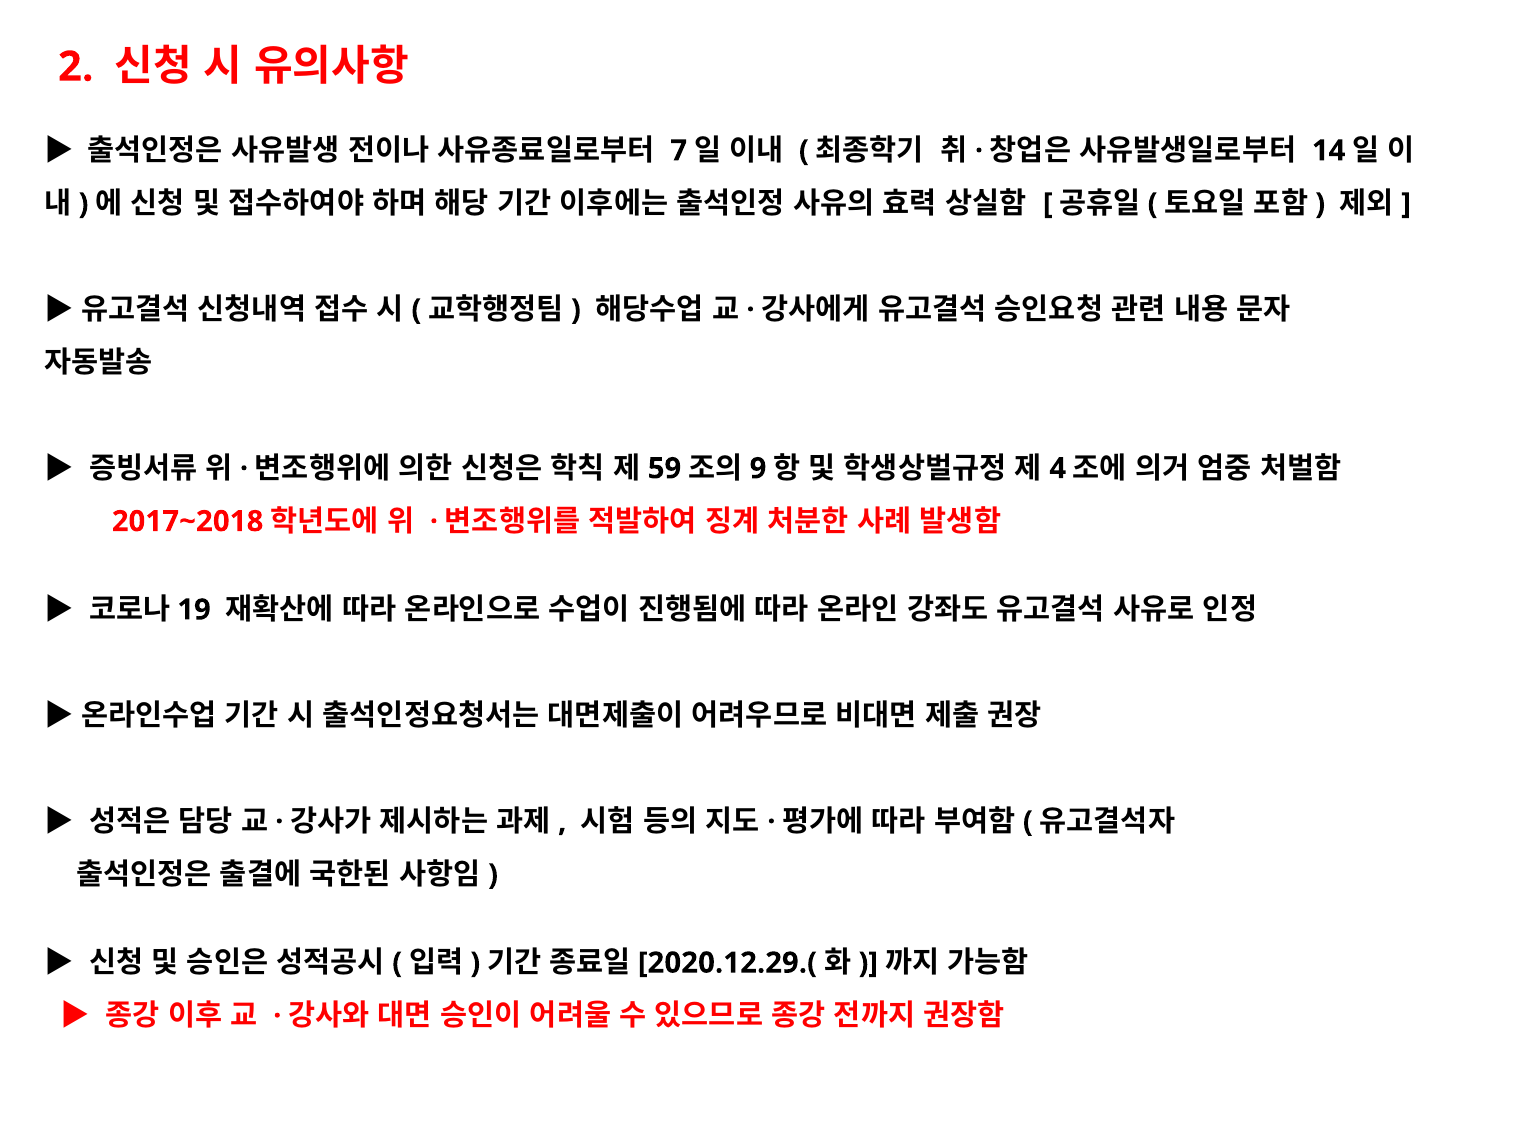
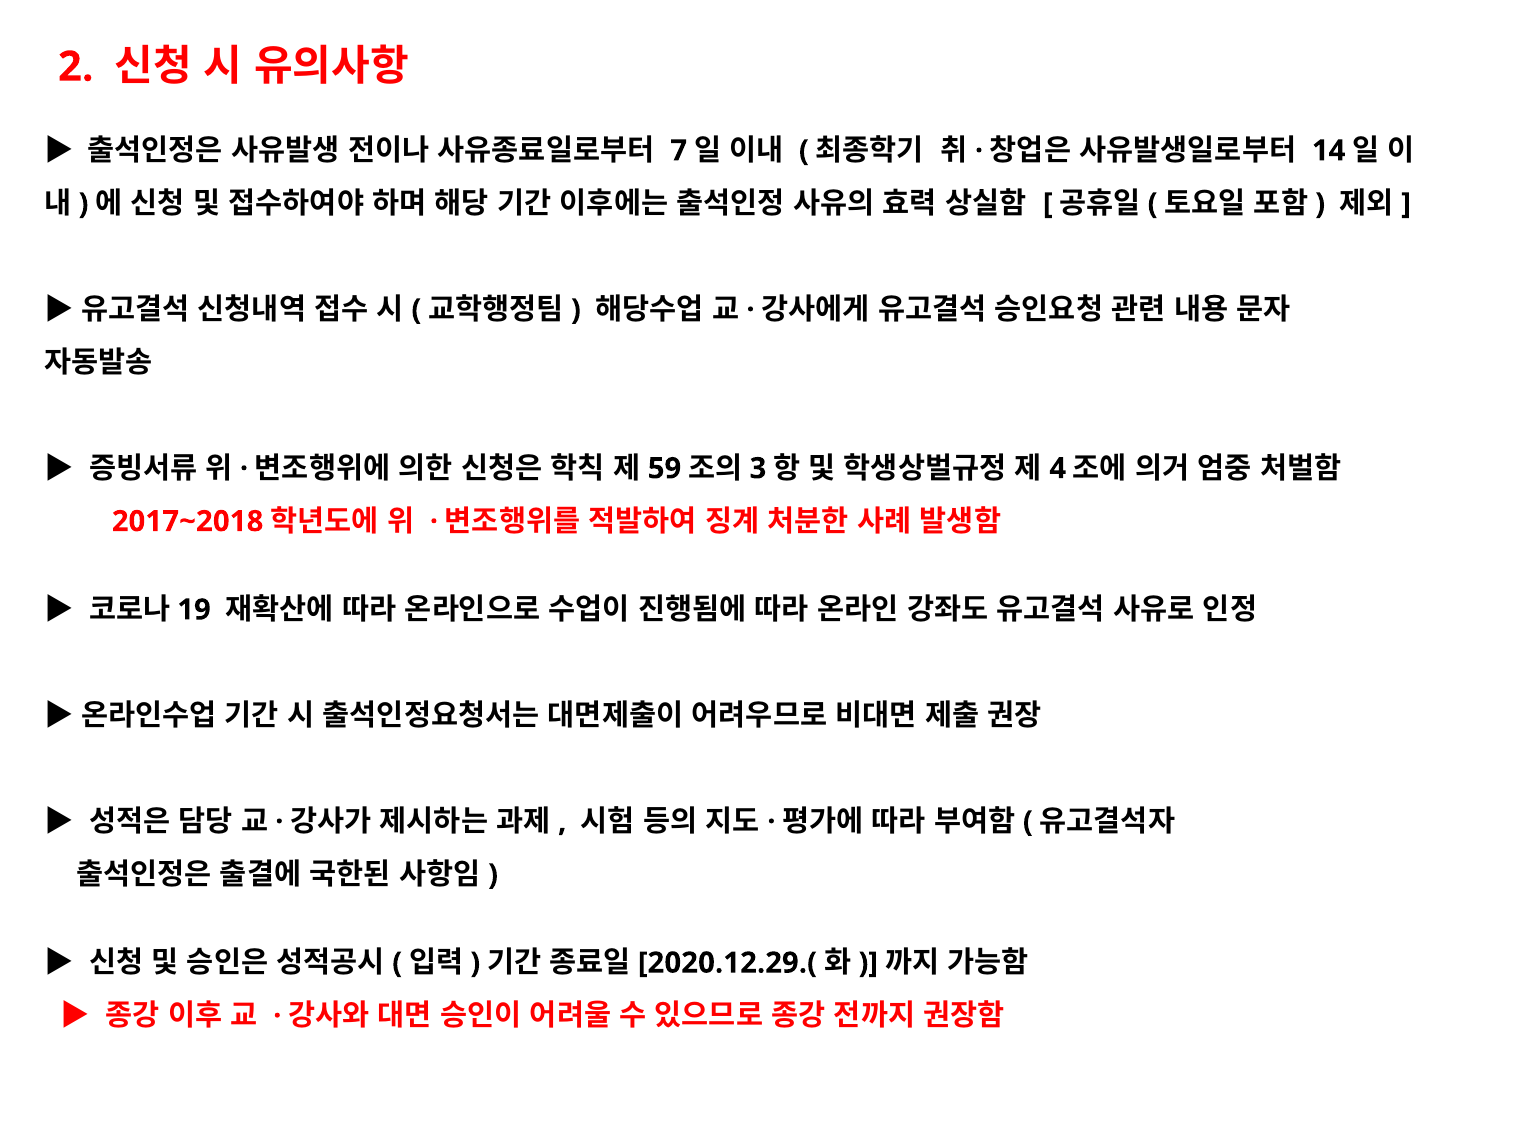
9: 9 -> 3
